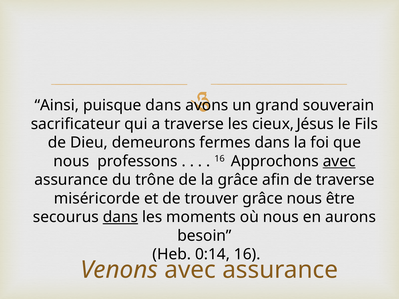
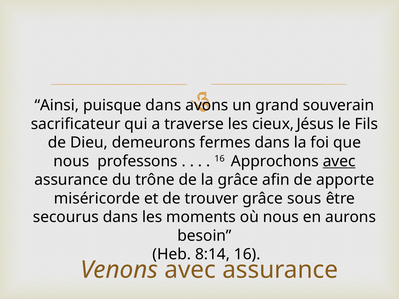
de traverse: traverse -> apporte
grâce nous: nous -> sous
dans at (120, 217) underline: present -> none
0:14: 0:14 -> 8:14
